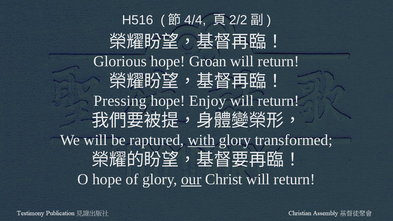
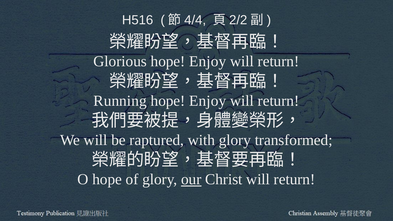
Glorious hope Groan: Groan -> Enjoy
Pressing: Pressing -> Running
with underline: present -> none
